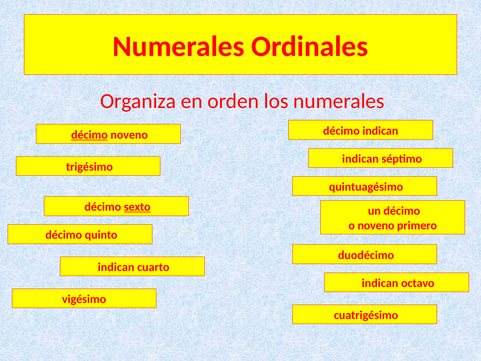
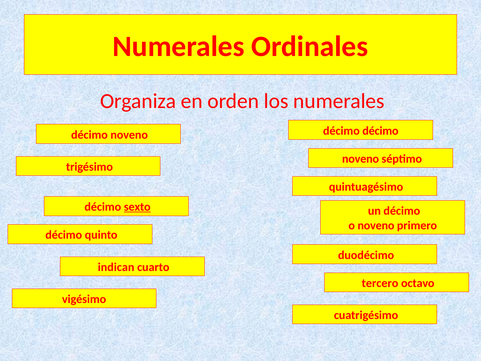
décimo indican: indican -> décimo
décimo at (89, 135) underline: present -> none
indican at (360, 159): indican -> noveno
indican at (380, 283): indican -> tercero
